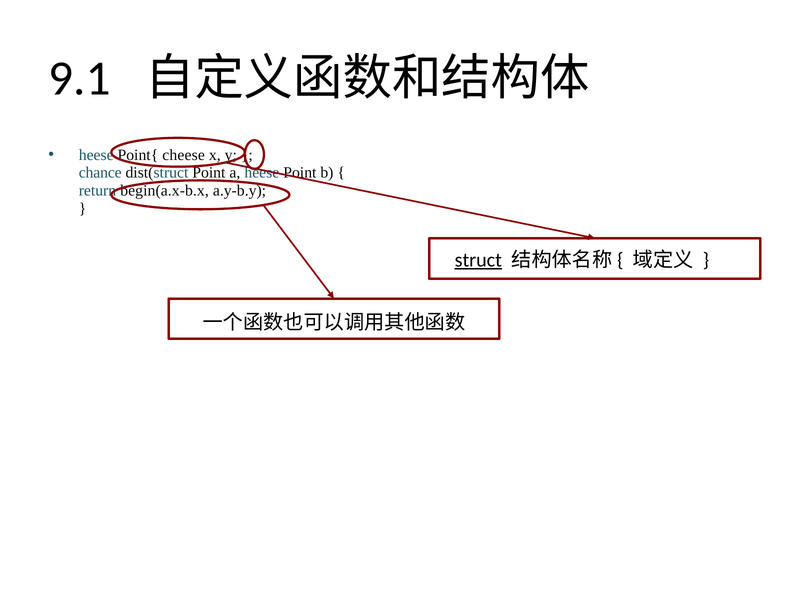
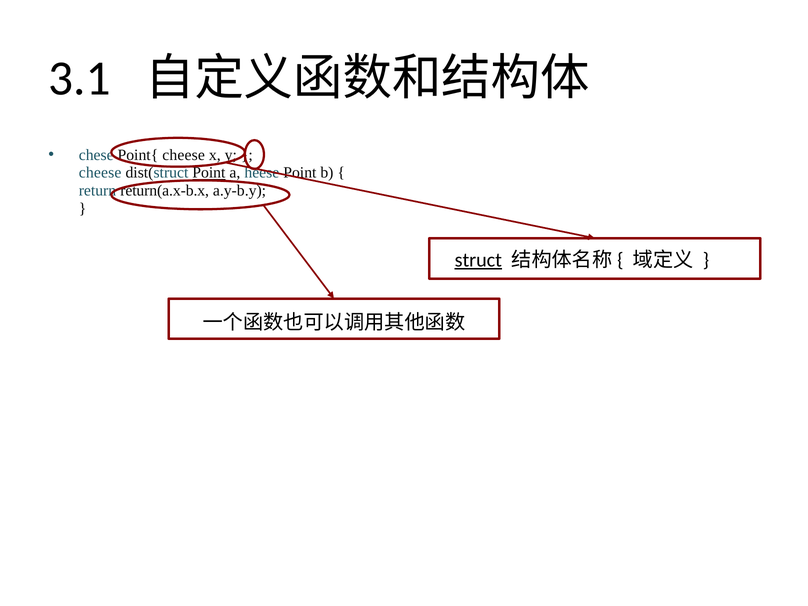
9.1: 9.1 -> 3.1
heese at (96, 155): heese -> chese
chance at (100, 173): chance -> cheese
Point at (209, 173) underline: none -> present
begin(a.x-b.x: begin(a.x-b.x -> return(a.x-b.x
